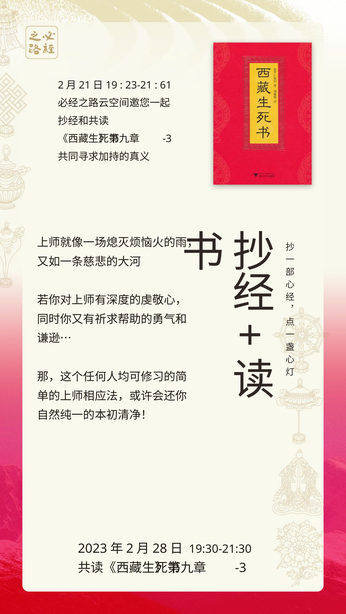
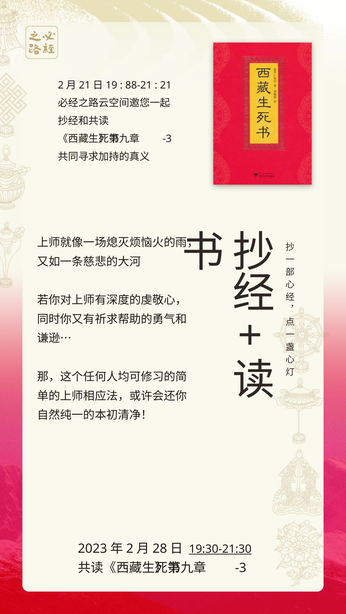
23-21: 23-21 -> 88-21
61: 61 -> 21
19:30-21:30 underline: none -> present
